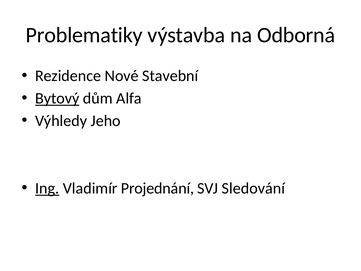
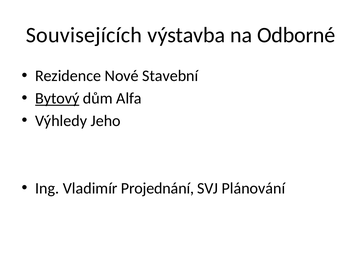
Problematiky: Problematiky -> Souvisejících
Odborná: Odborná -> Odborné
Ing underline: present -> none
Sledování: Sledování -> Plánování
